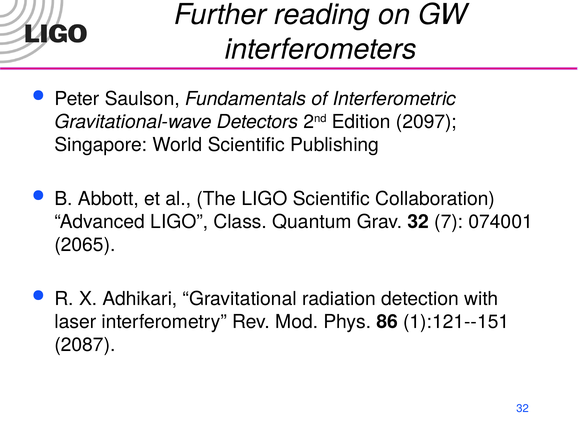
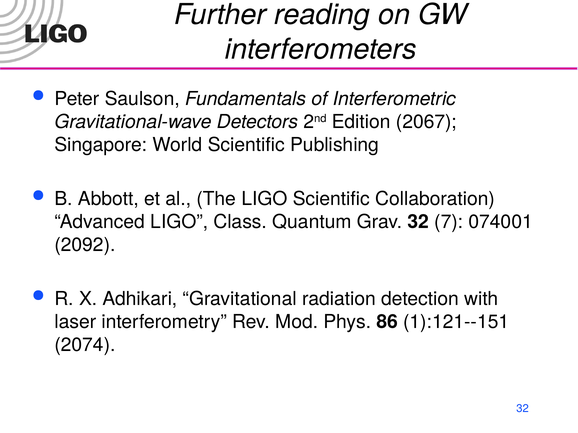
2097: 2097 -> 2067
2065: 2065 -> 2092
2087: 2087 -> 2074
